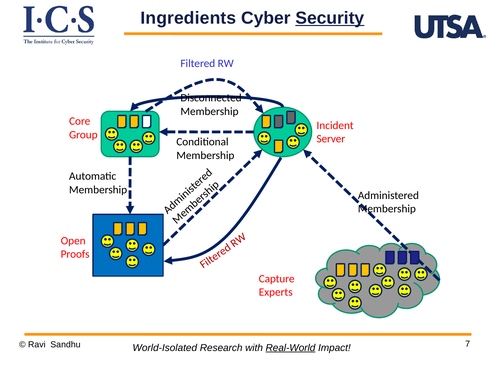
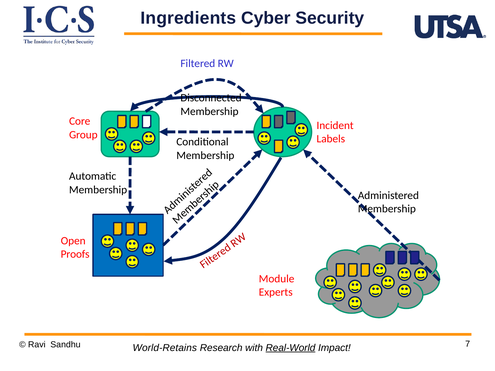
Security underline: present -> none
Server: Server -> Labels
Capture: Capture -> Module
World-Isolated: World-Isolated -> World-Retains
